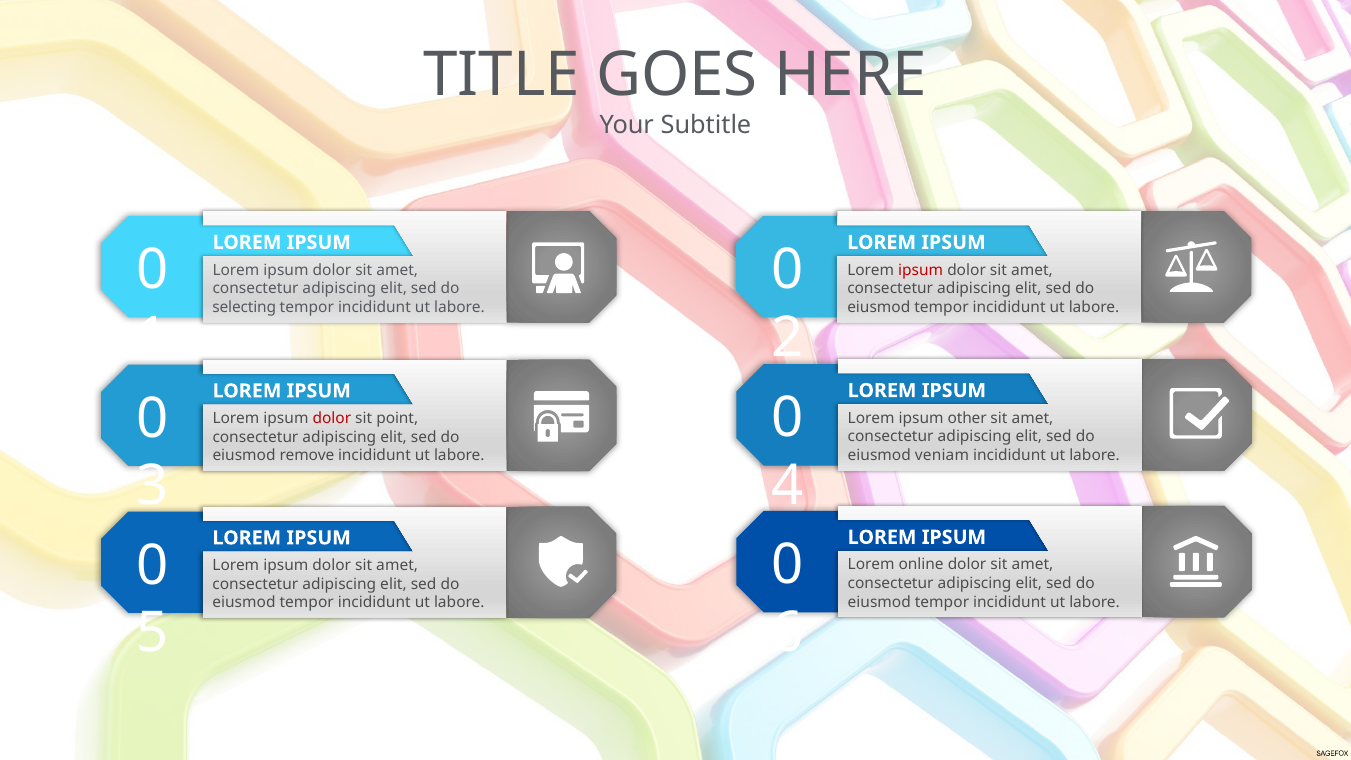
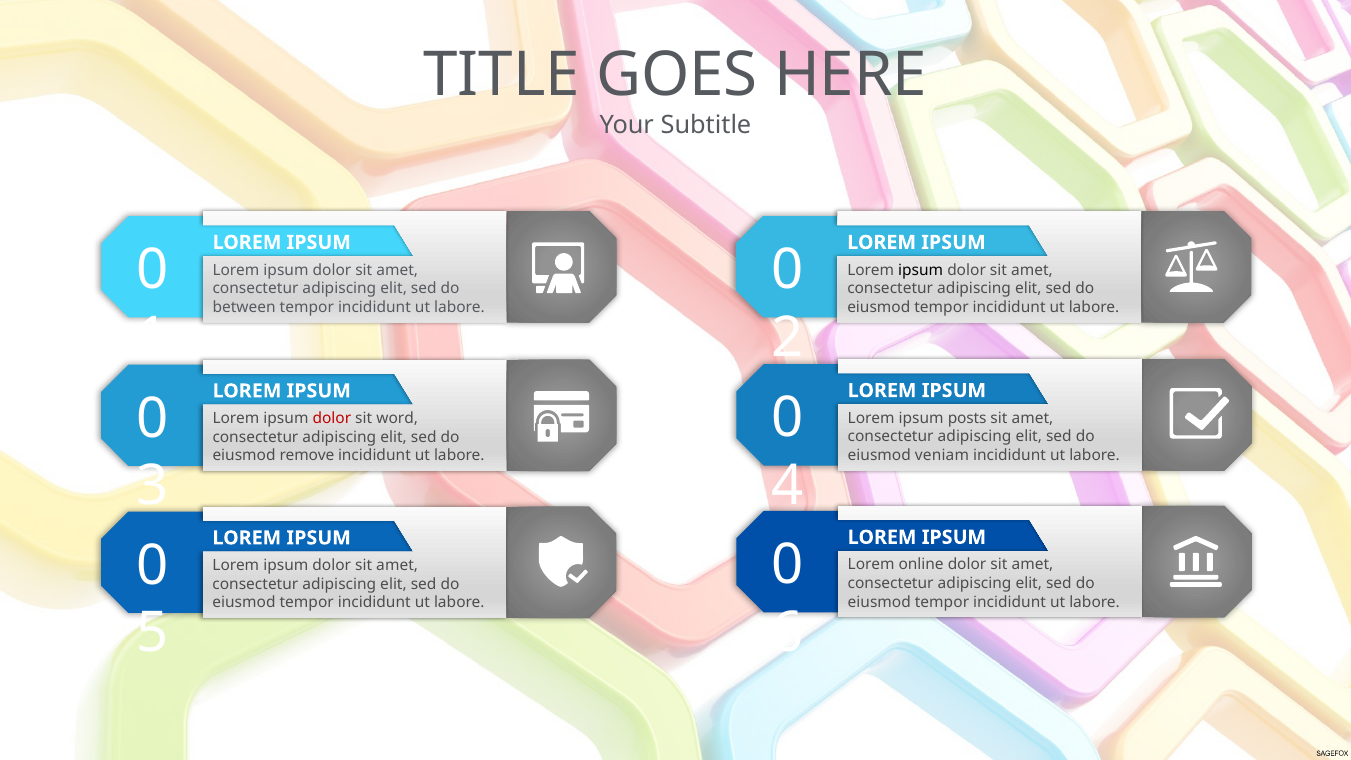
ipsum at (921, 270) colour: red -> black
selecting: selecting -> between
other: other -> posts
point: point -> word
